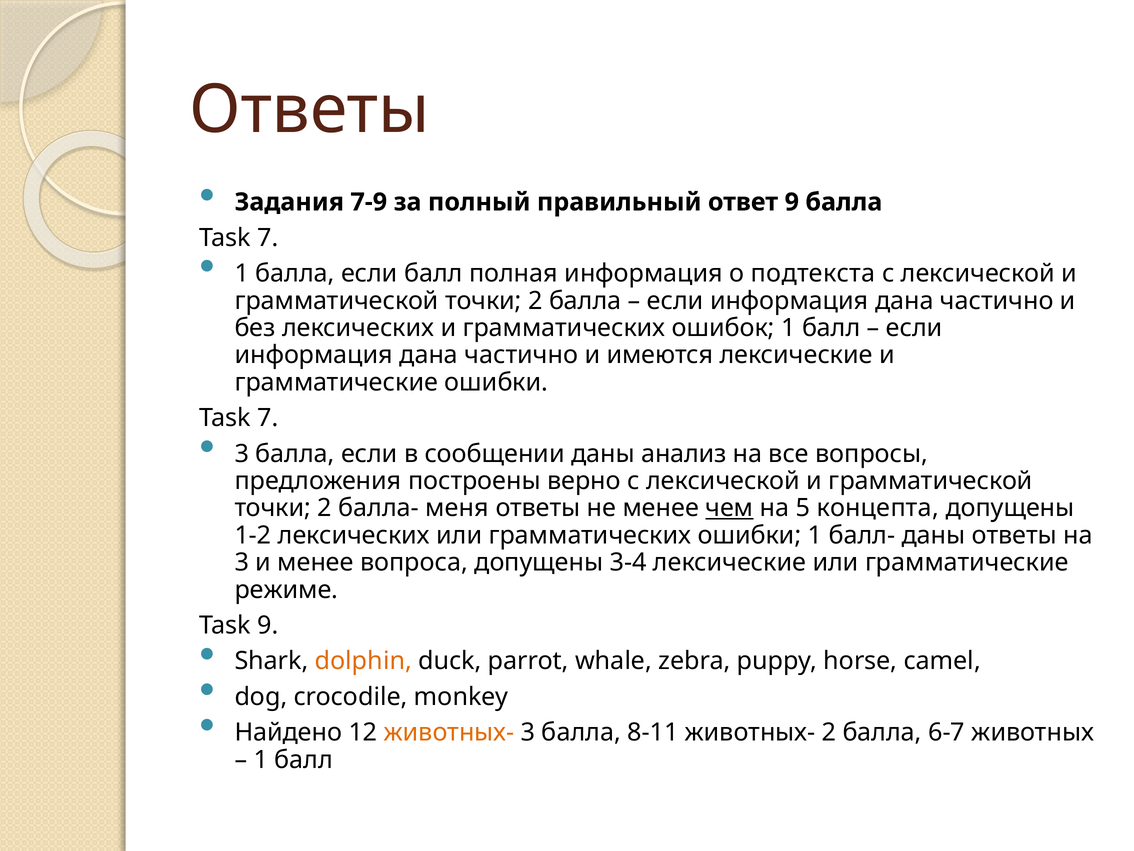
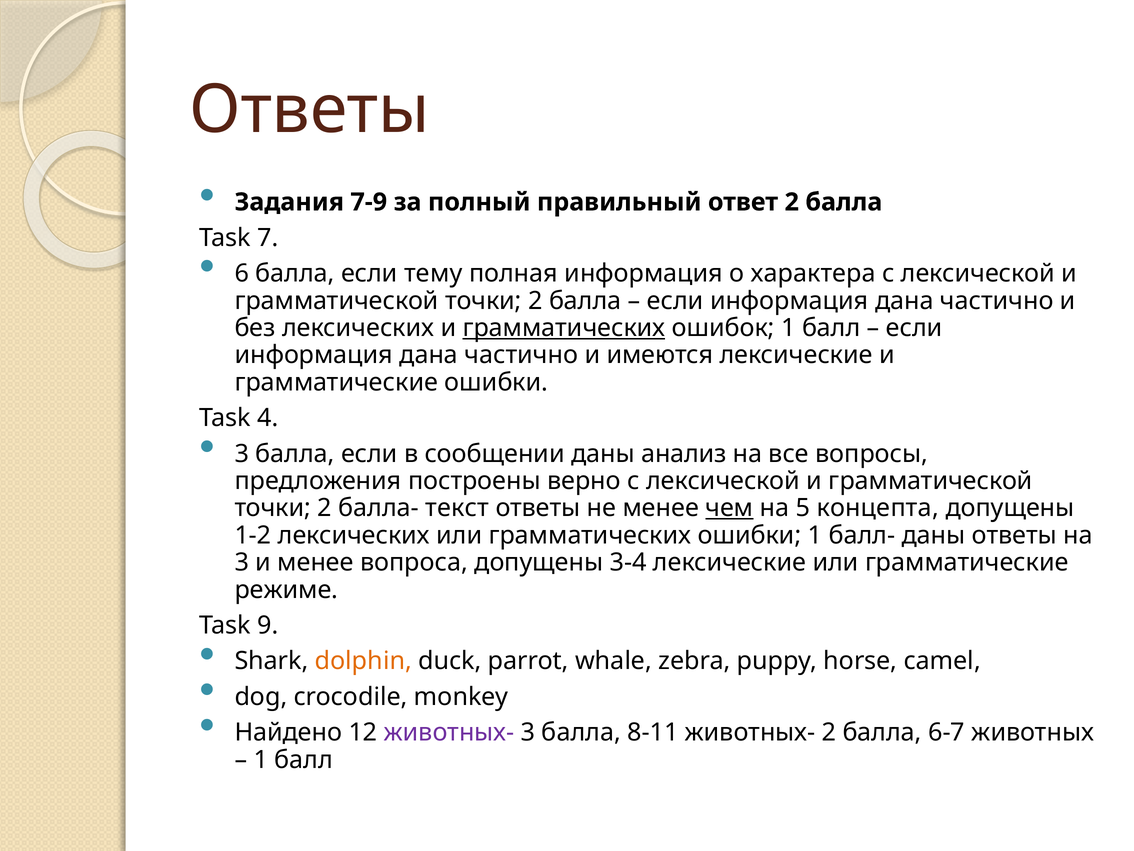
ответ 9: 9 -> 2
1 at (242, 273): 1 -> 6
если балл: балл -> тему
подтекста: подтекста -> характера
грамматических at (564, 328) underline: none -> present
7 at (268, 418): 7 -> 4
меня: меня -> текст
животных- at (449, 732) colour: orange -> purple
